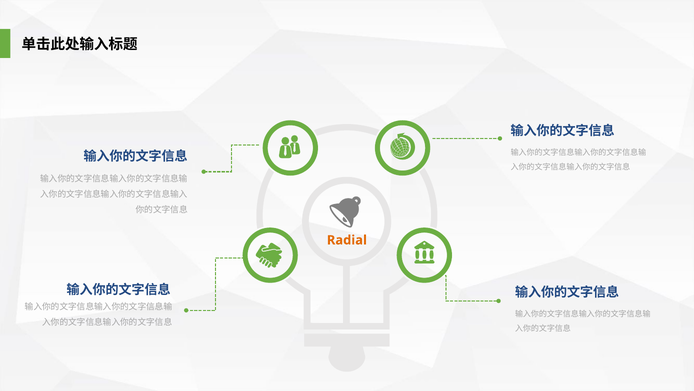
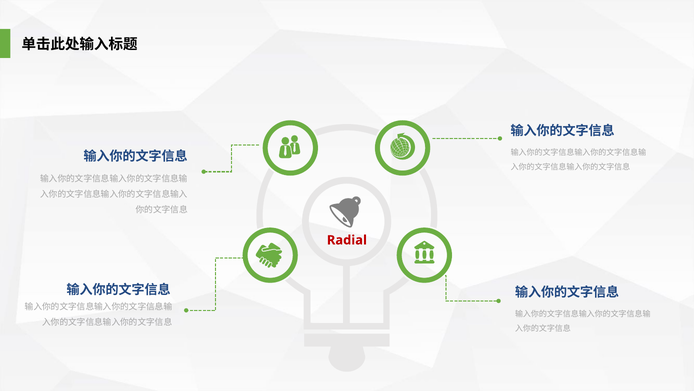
Radial colour: orange -> red
